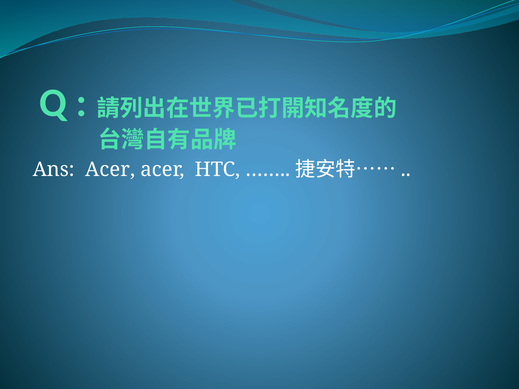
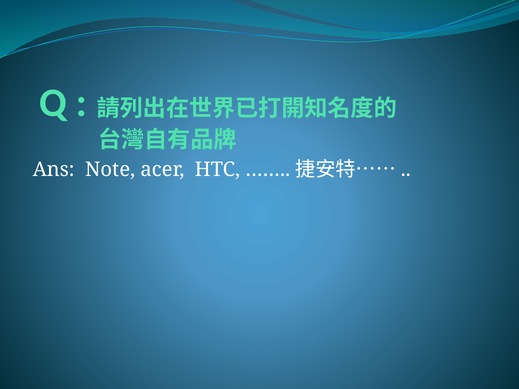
Ans Acer: Acer -> Note
